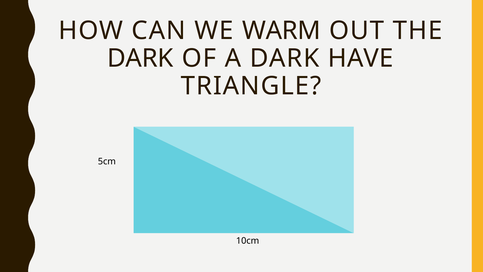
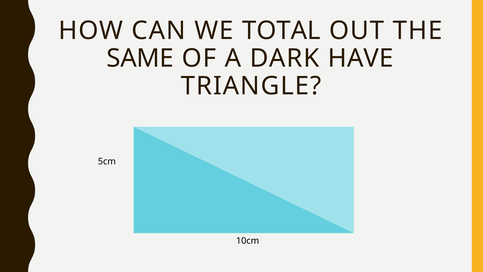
WARM: WARM -> TOTAL
DARK at (140, 58): DARK -> SAME
